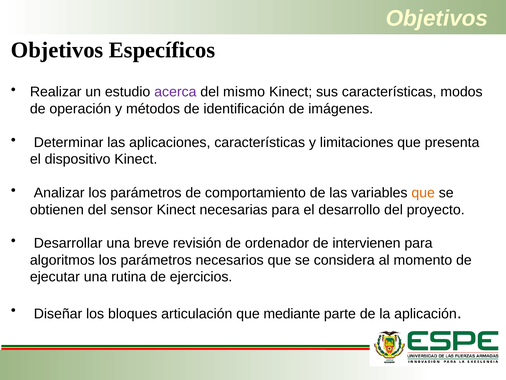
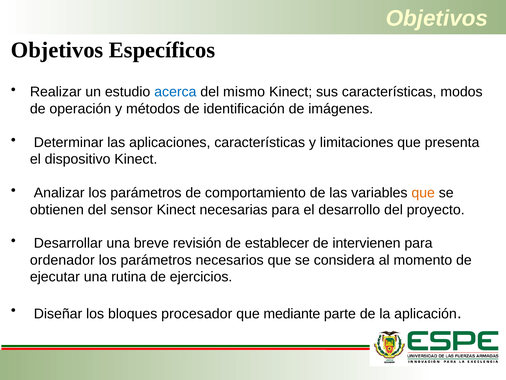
acerca colour: purple -> blue
ordenador: ordenador -> establecer
algoritmos: algoritmos -> ordenador
articulación: articulación -> procesador
